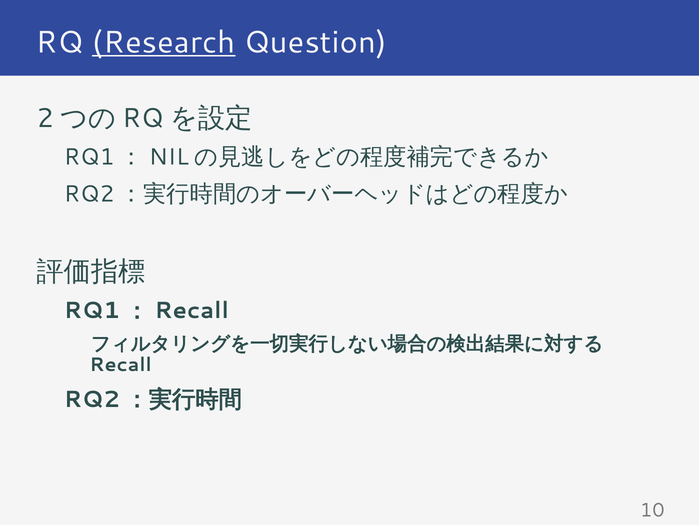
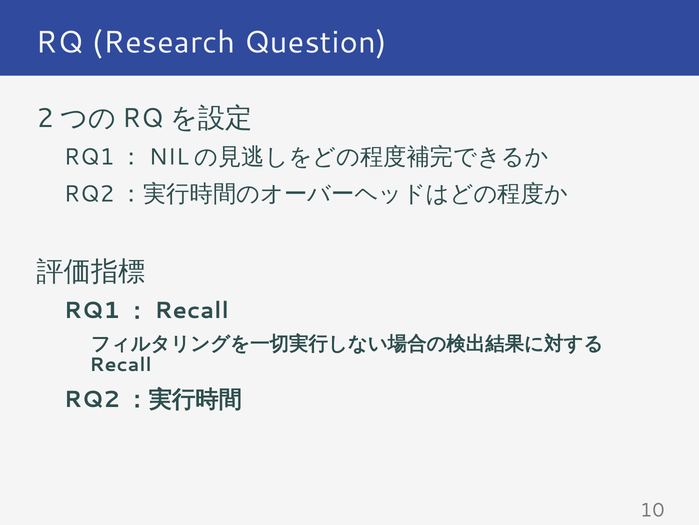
Research underline: present -> none
